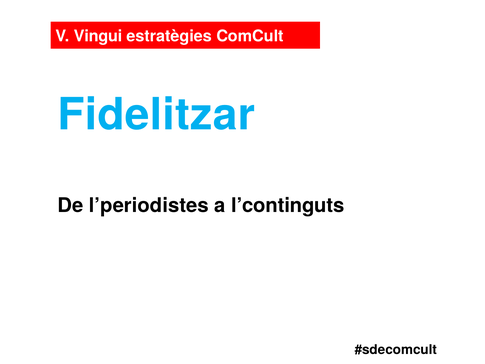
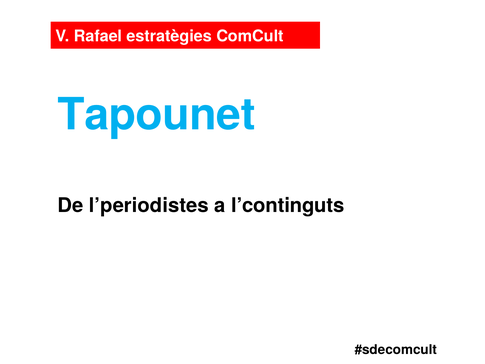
Vingui: Vingui -> Rafael
Fidelitzar: Fidelitzar -> Tapounet
